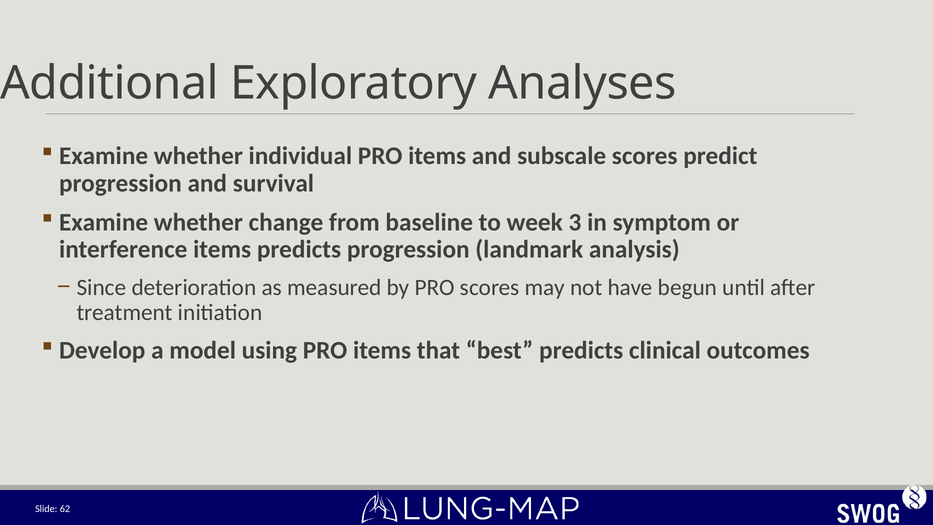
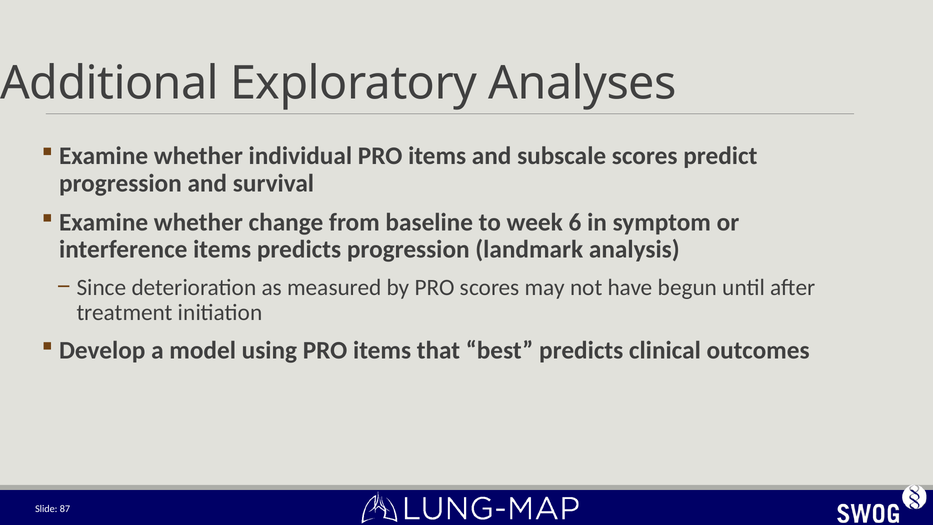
3: 3 -> 6
62: 62 -> 87
